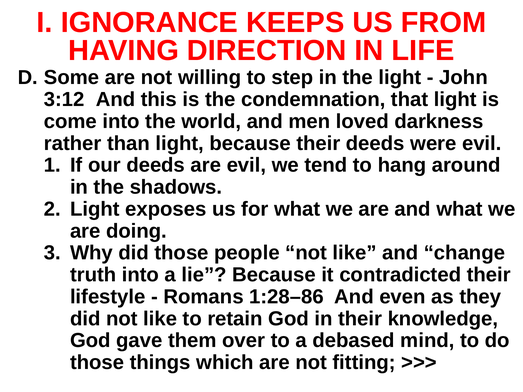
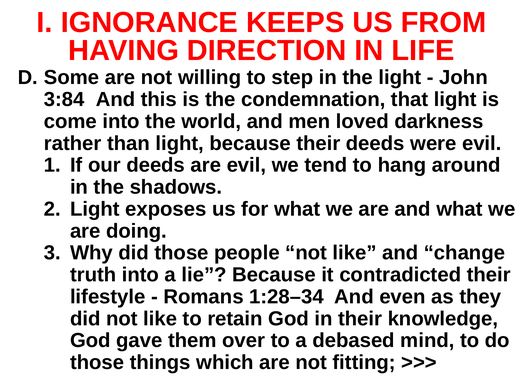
3:12: 3:12 -> 3:84
1:28–86: 1:28–86 -> 1:28–34
